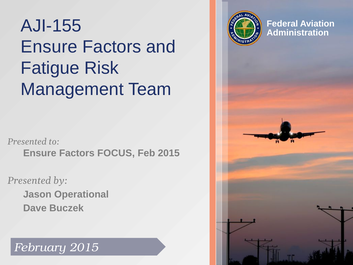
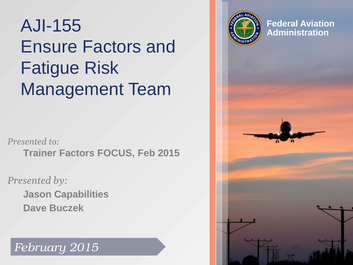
Ensure at (40, 153): Ensure -> Trainer
Operational: Operational -> Capabilities
